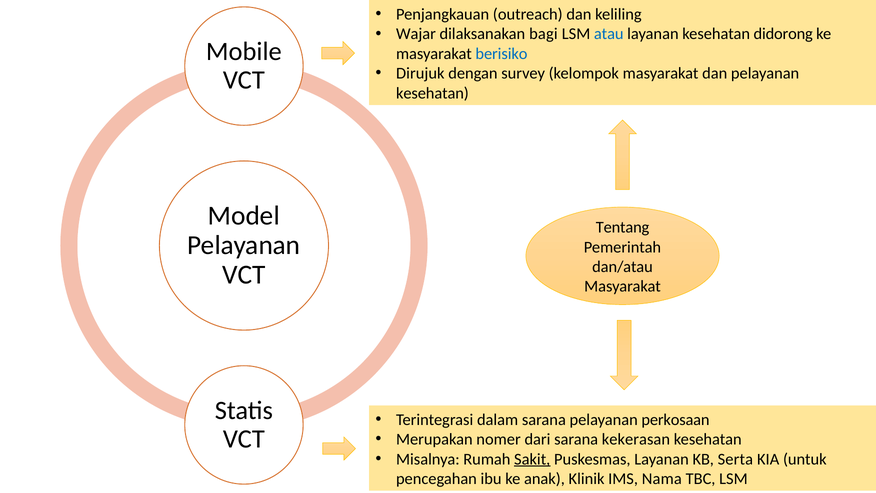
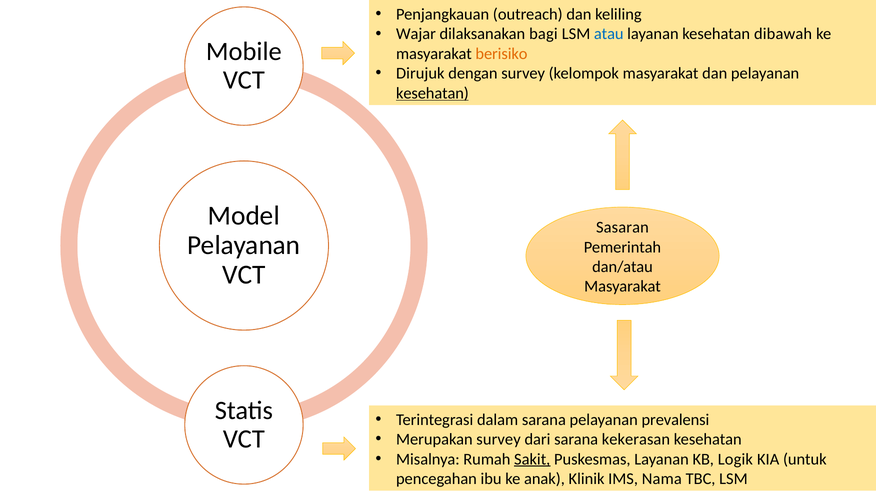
didorong: didorong -> dibawah
berisiko colour: blue -> orange
kesehatan at (432, 93) underline: none -> present
Tentang: Tentang -> Sasaran
perkosaan: perkosaan -> prevalensi
Merupakan nomer: nomer -> survey
Serta: Serta -> Logik
